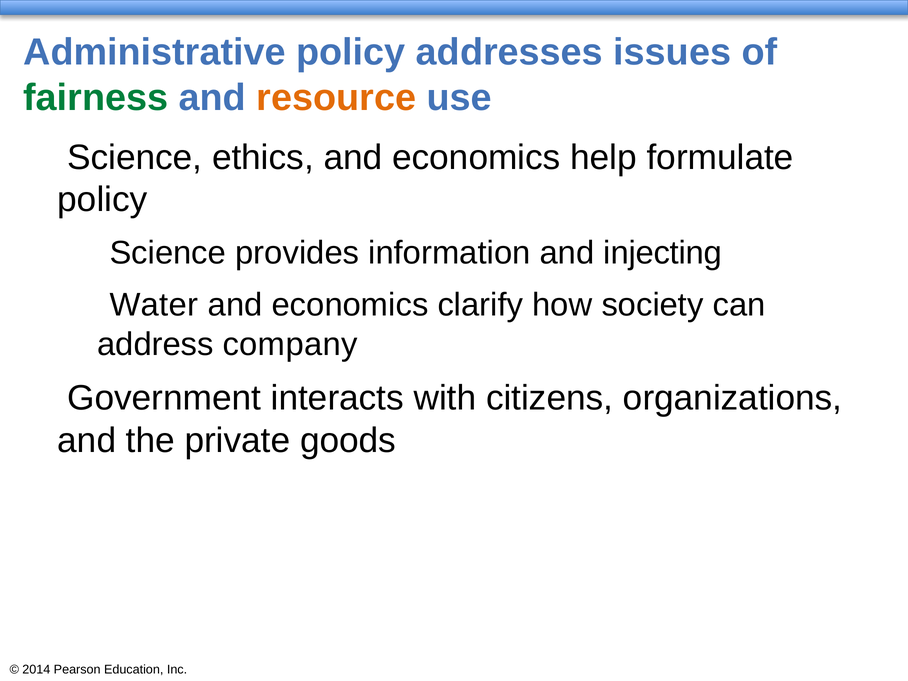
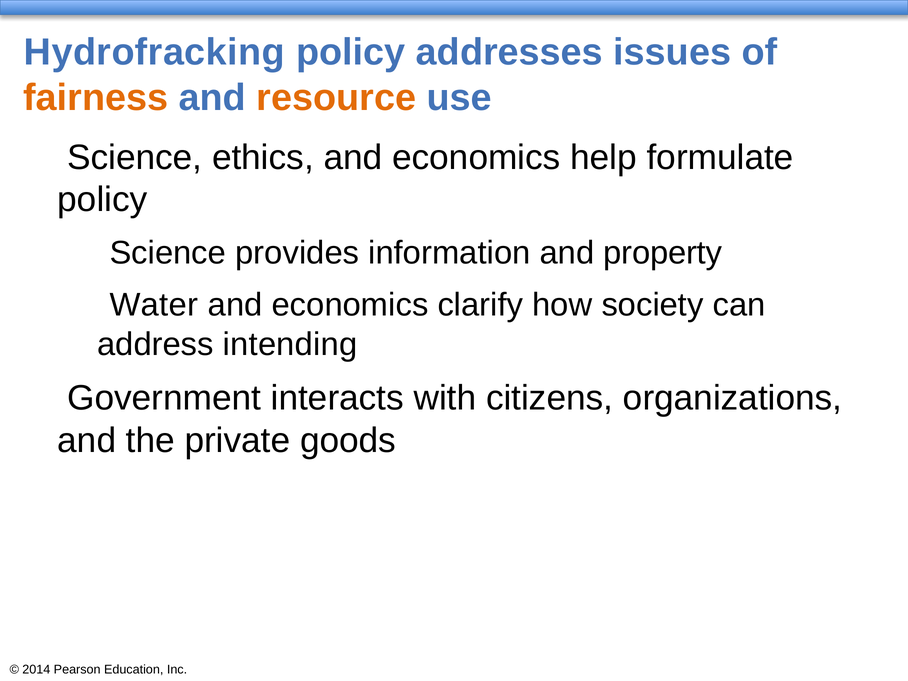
Administrative: Administrative -> Hydrofracking
fairness colour: green -> orange
injecting: injecting -> property
company: company -> intending
